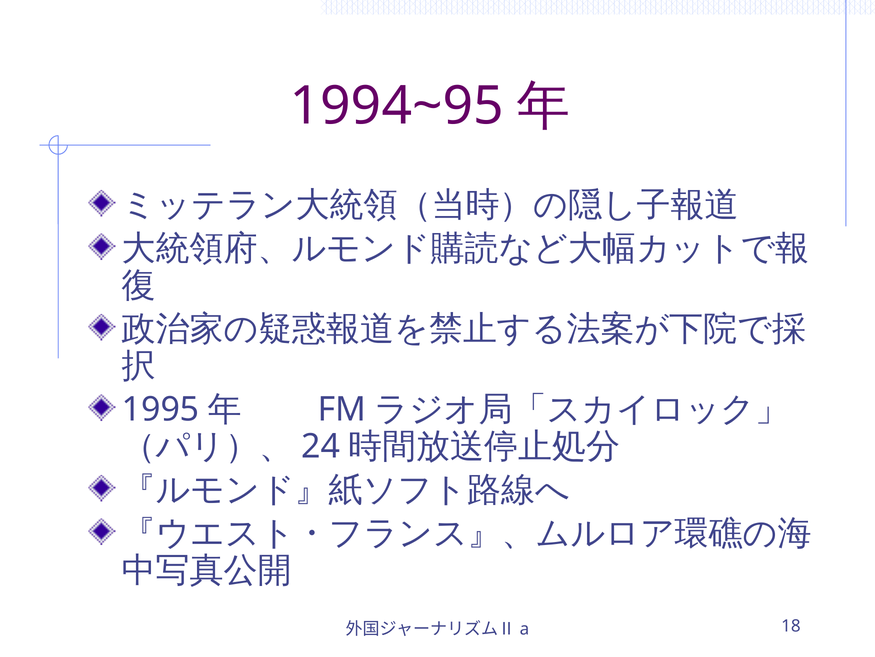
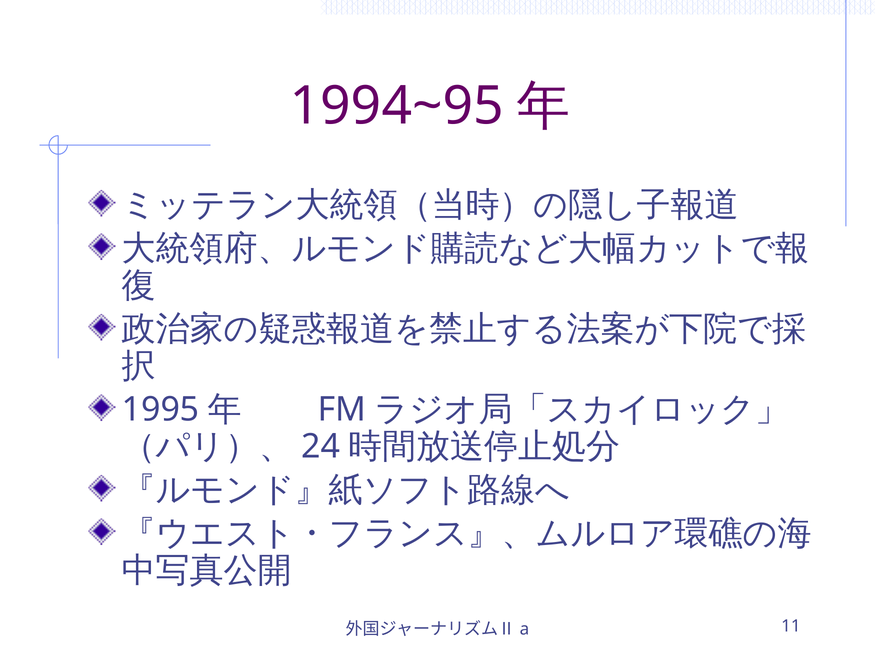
18: 18 -> 11
